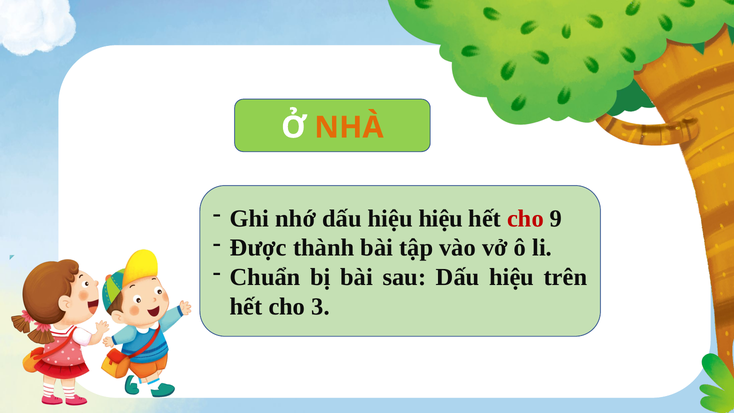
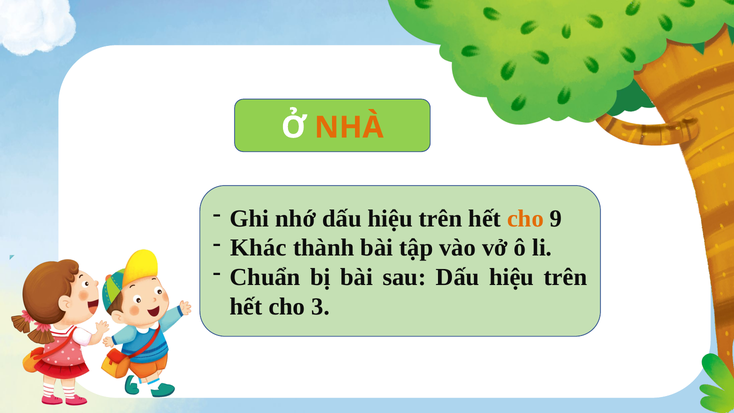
nhớ dấu hiệu hiệu: hiệu -> trên
cho at (525, 218) colour: red -> orange
Được: Được -> Khác
